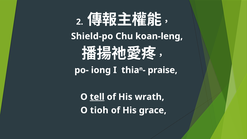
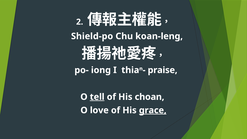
wrath: wrath -> choan
tioh: tioh -> love
grace underline: none -> present
